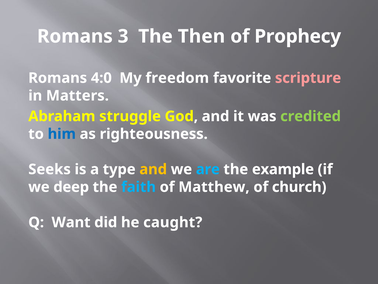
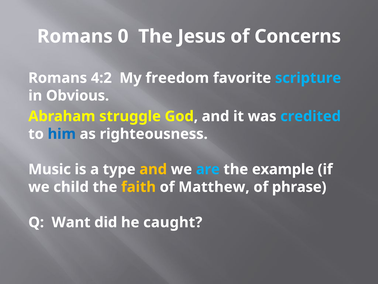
3: 3 -> 0
Then: Then -> Jesus
Prophecy: Prophecy -> Concerns
4:0: 4:0 -> 4:2
scripture colour: pink -> light blue
Matters: Matters -> Obvious
credited colour: light green -> light blue
Seeks: Seeks -> Music
deep: deep -> child
faith colour: light blue -> yellow
church: church -> phrase
